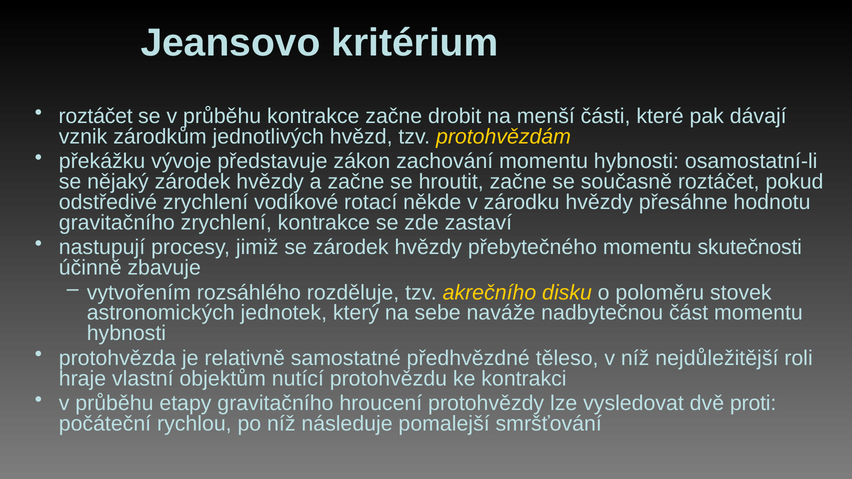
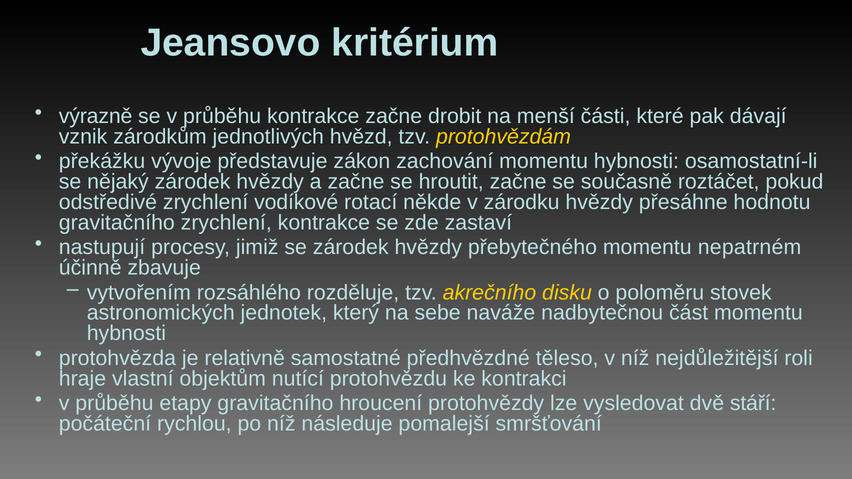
roztáčet at (96, 116): roztáčet -> výrazně
skutečnosti: skutečnosti -> nepatrném
proti: proti -> stáří
